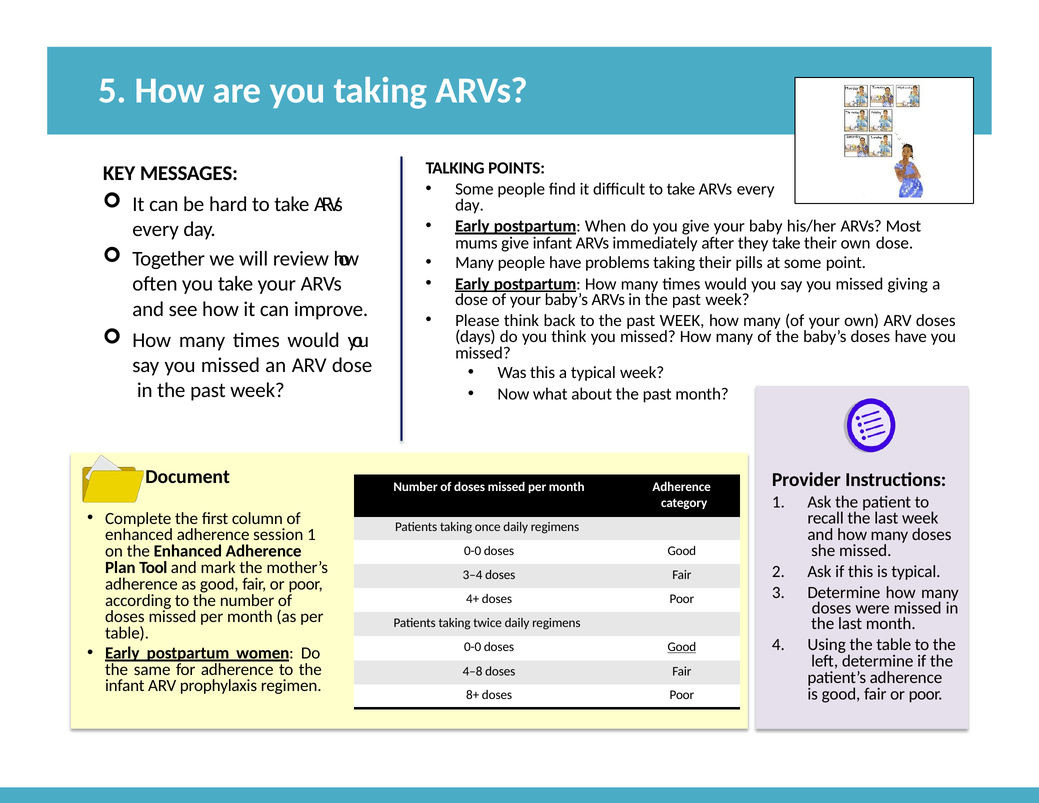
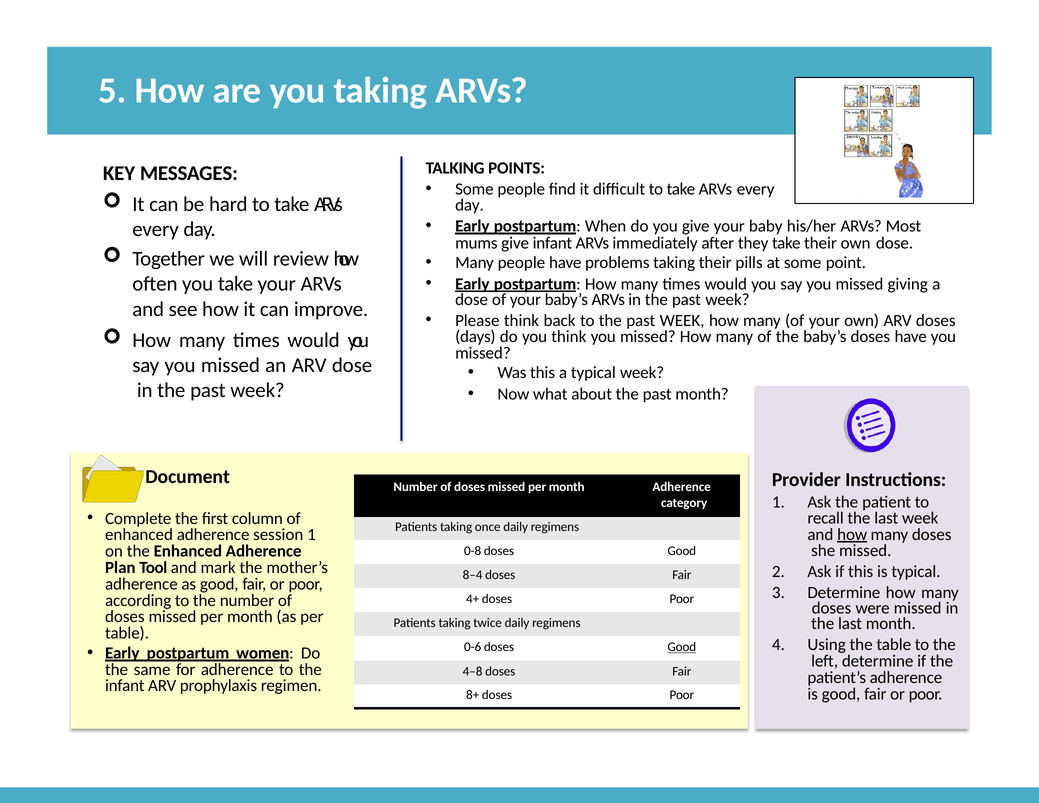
how at (852, 534) underline: none -> present
0-0 at (473, 551): 0-0 -> 0-8
3–4: 3–4 -> 8–4
0-0 at (473, 647): 0-0 -> 0-6
